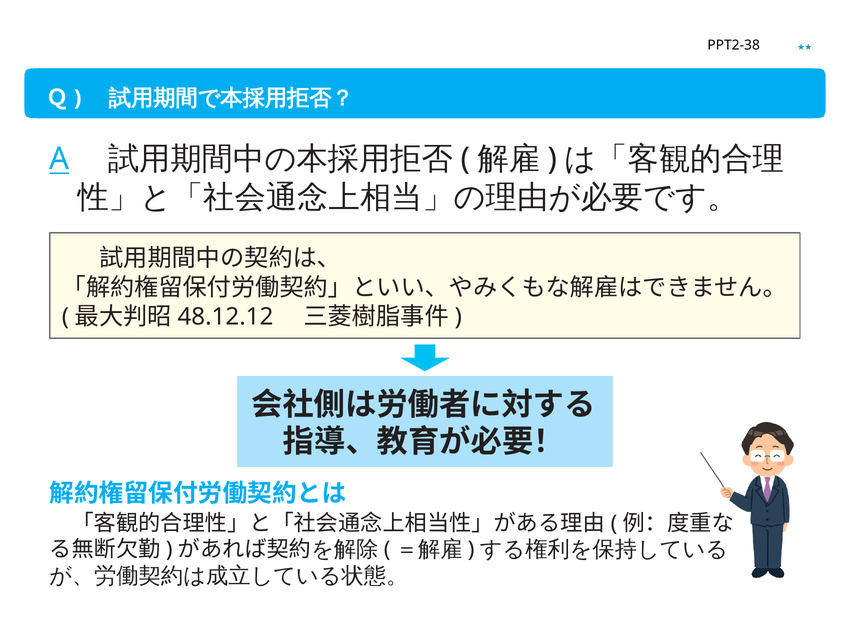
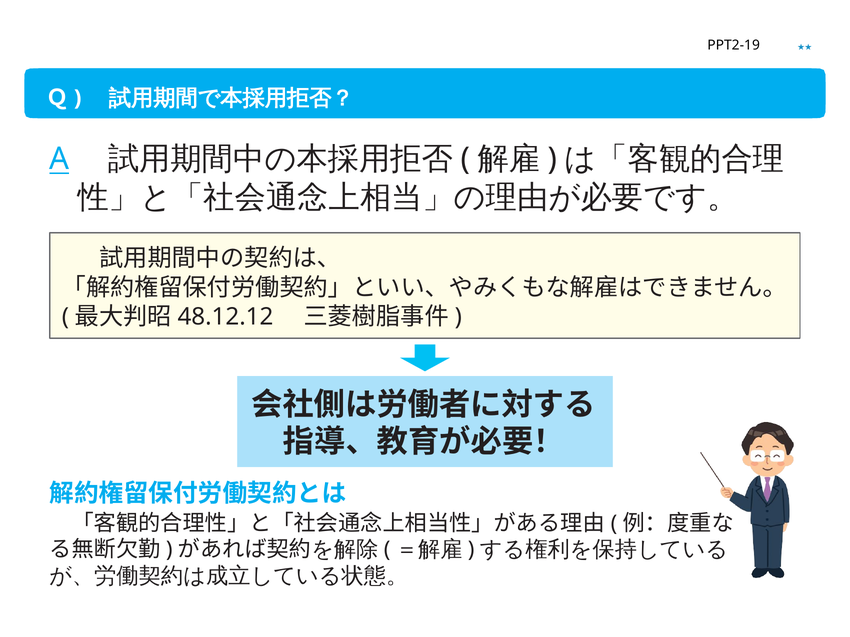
PPT2-38: PPT2-38 -> PPT2-19
